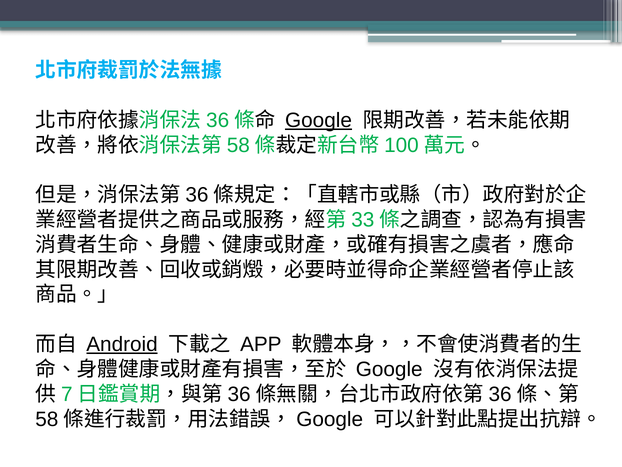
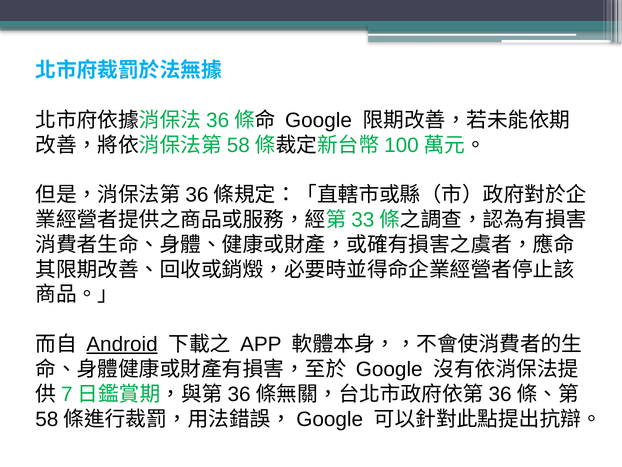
Google at (319, 120) underline: present -> none
